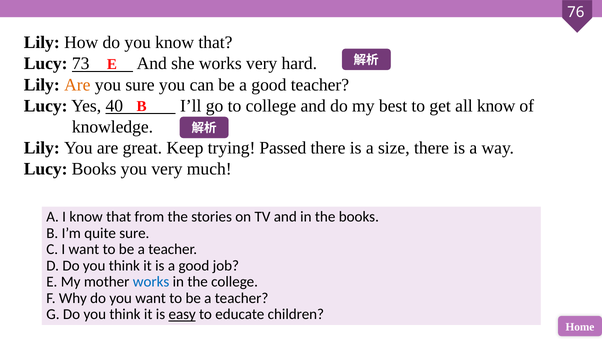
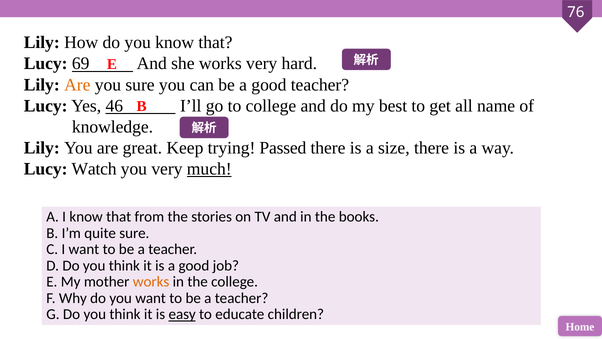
73: 73 -> 69
40: 40 -> 46
all know: know -> name
Lucy Books: Books -> Watch
much underline: none -> present
works at (151, 282) colour: blue -> orange
